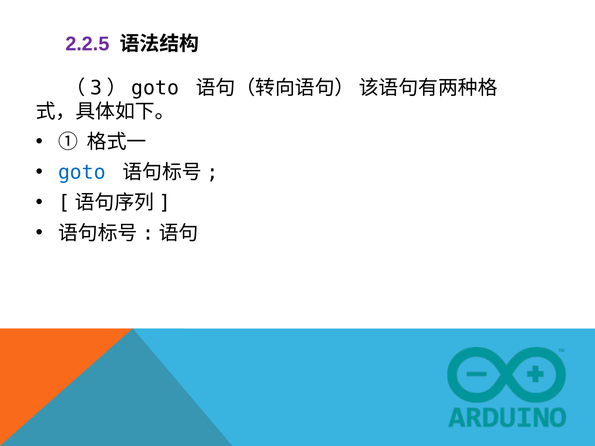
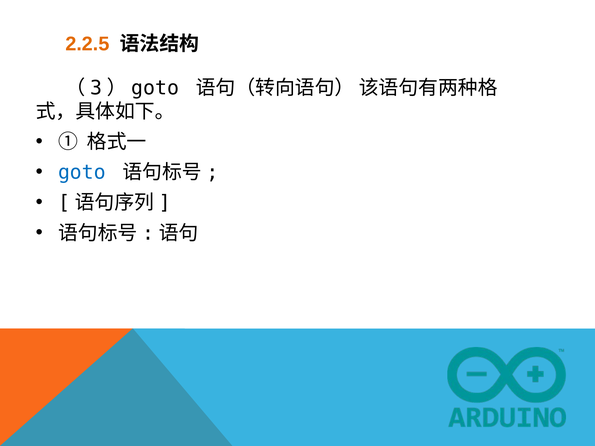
2.2.5 colour: purple -> orange
